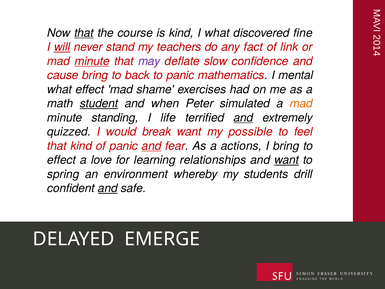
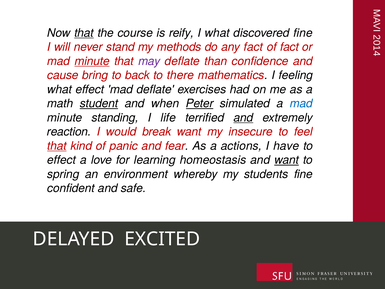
is kind: kind -> reify
will underline: present -> none
teachers: teachers -> methods
of link: link -> fact
slow: slow -> than
to panic: panic -> there
mental: mental -> feeling
mad shame: shame -> deflate
Peter underline: none -> present
mad at (301, 103) colour: orange -> blue
quizzed: quizzed -> reaction
possible: possible -> insecure
that at (57, 146) underline: none -> present
and at (152, 146) underline: present -> none
I bring: bring -> have
relationships: relationships -> homeostasis
students drill: drill -> fine
and at (108, 188) underline: present -> none
EMERGE: EMERGE -> EXCITED
